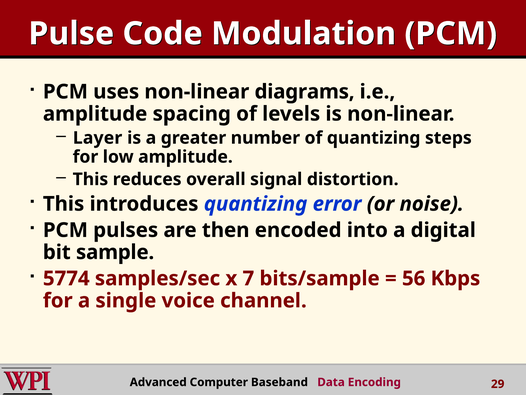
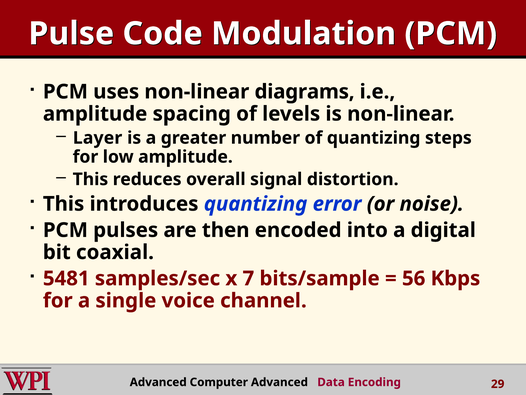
sample: sample -> coaxial
5774: 5774 -> 5481
Computer Baseband: Baseband -> Advanced
